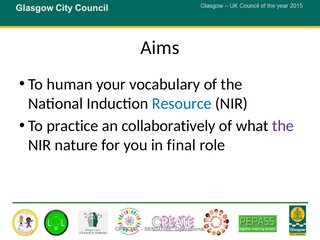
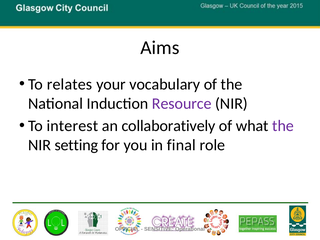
human: human -> relates
Resource colour: blue -> purple
practice: practice -> interest
nature: nature -> setting
